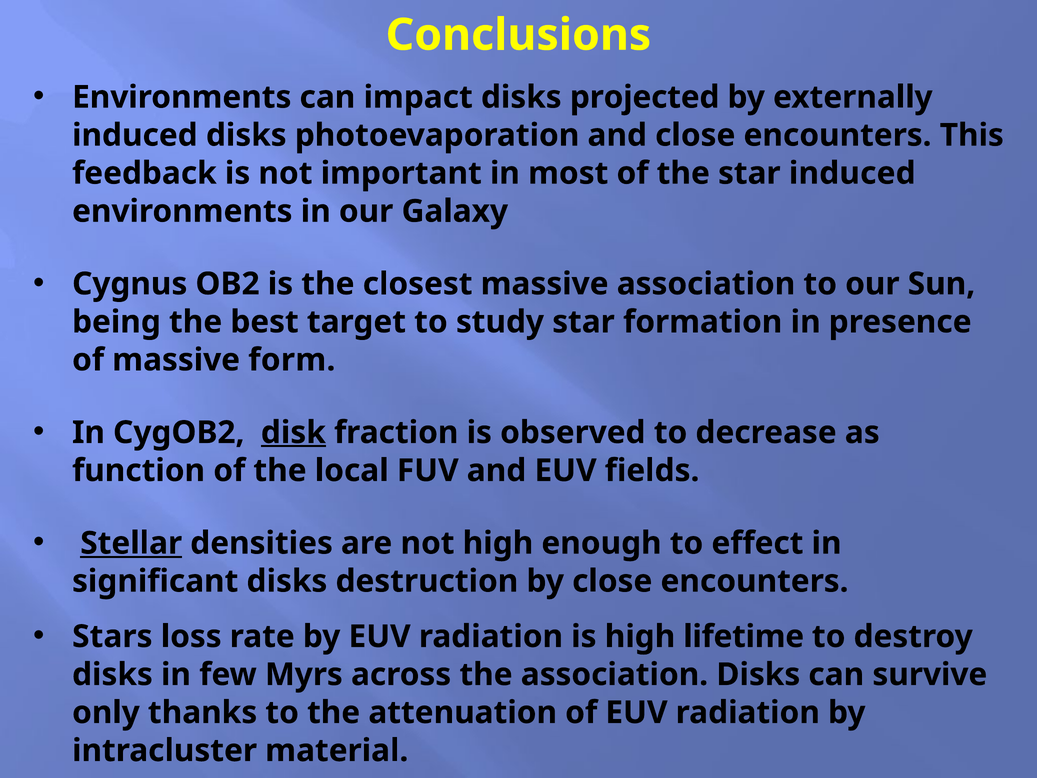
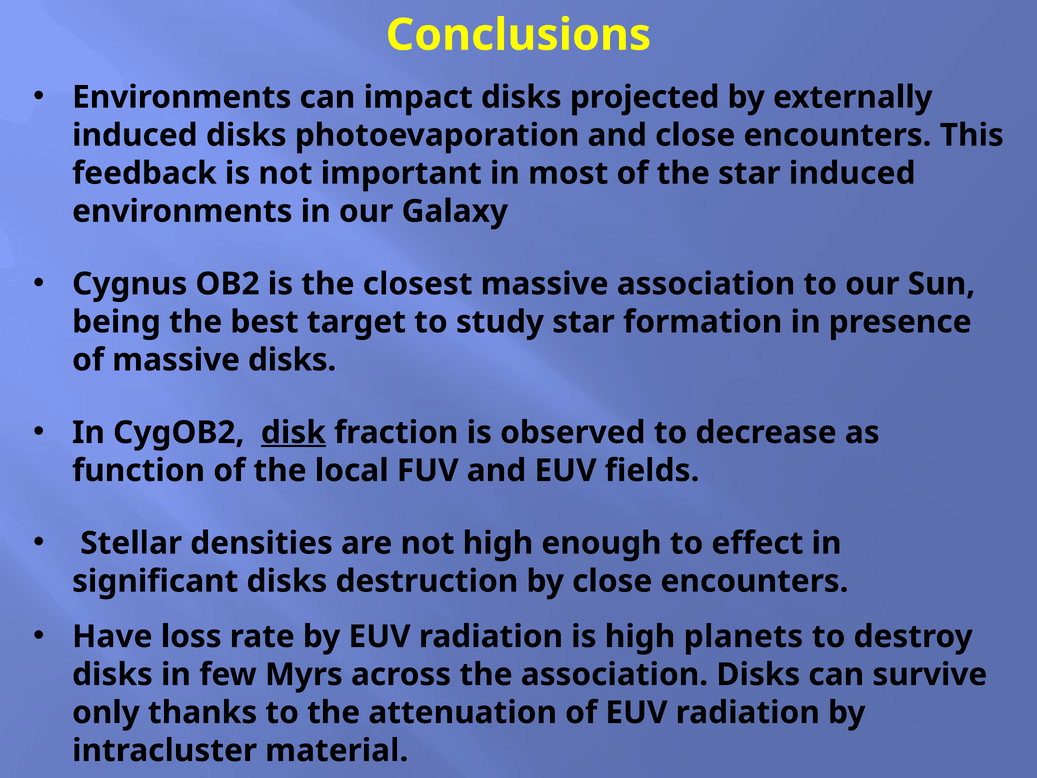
massive form: form -> disks
Stellar underline: present -> none
Stars: Stars -> Have
lifetime: lifetime -> planets
